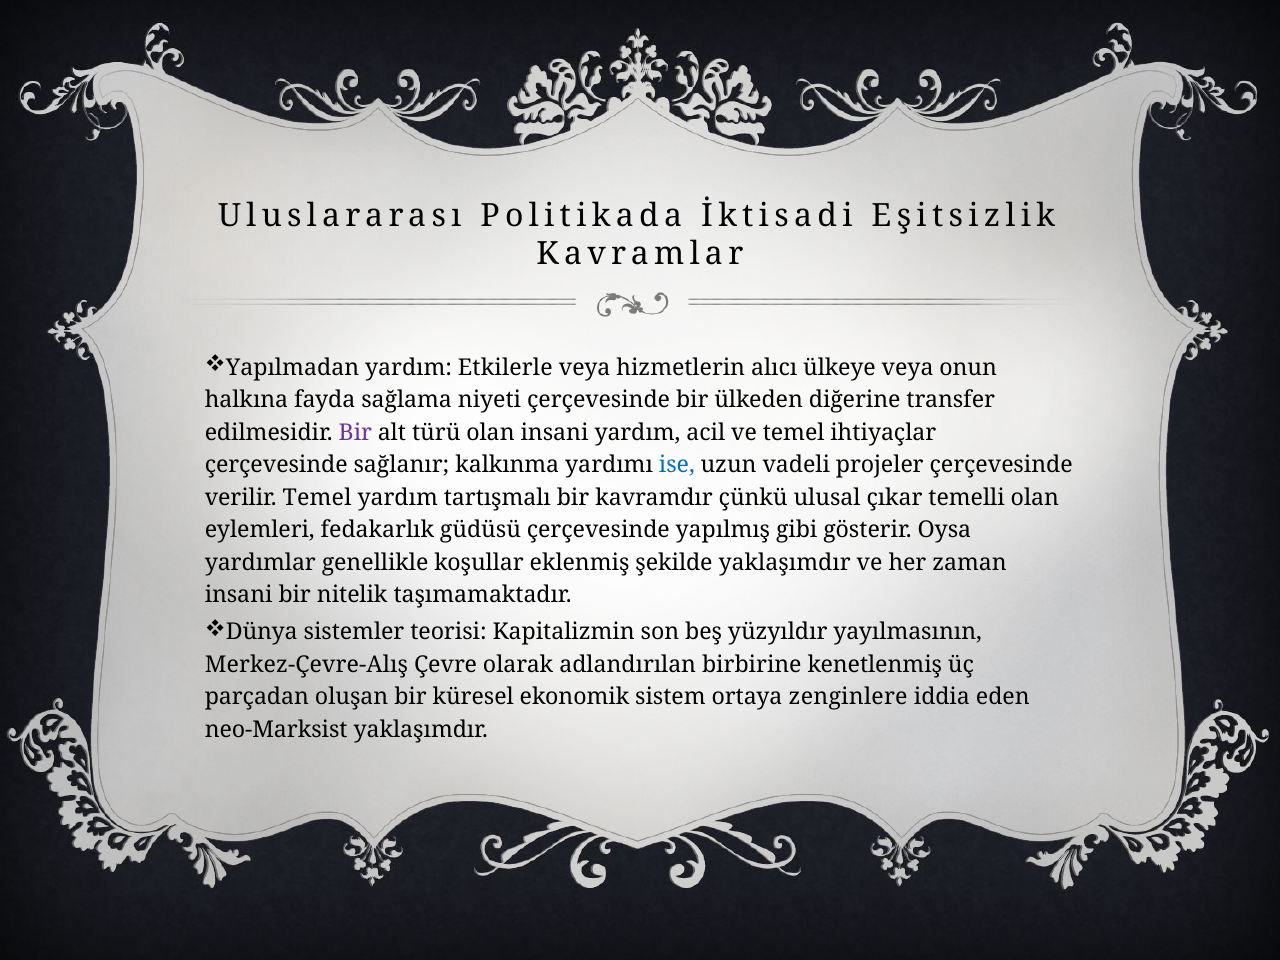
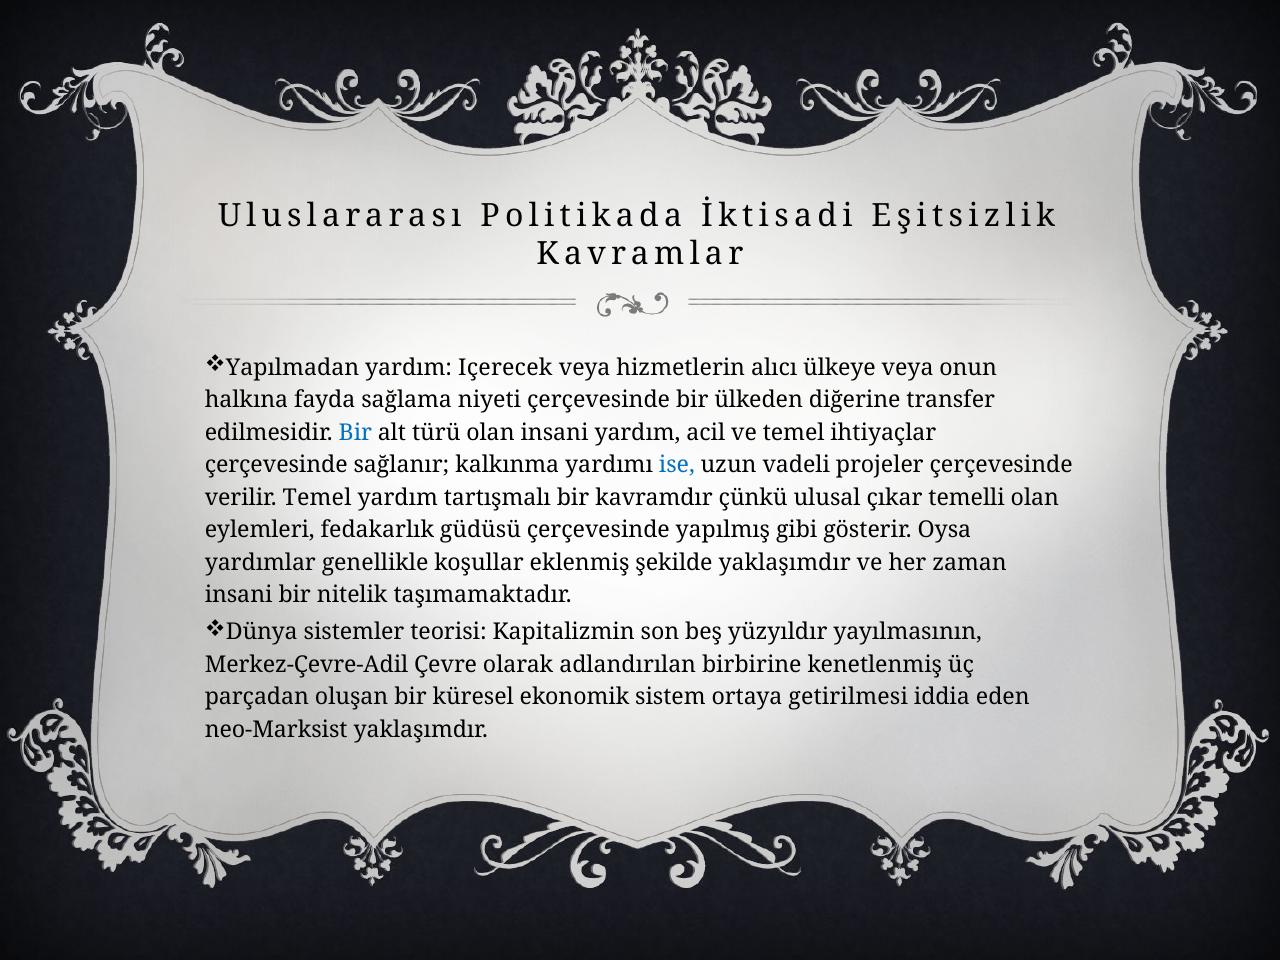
Etkilerle: Etkilerle -> Içerecek
Bir at (355, 433) colour: purple -> blue
Merkez-Çevre-Alış: Merkez-Çevre-Alış -> Merkez-Çevre-Adil
zenginlere: zenginlere -> getirilmesi
